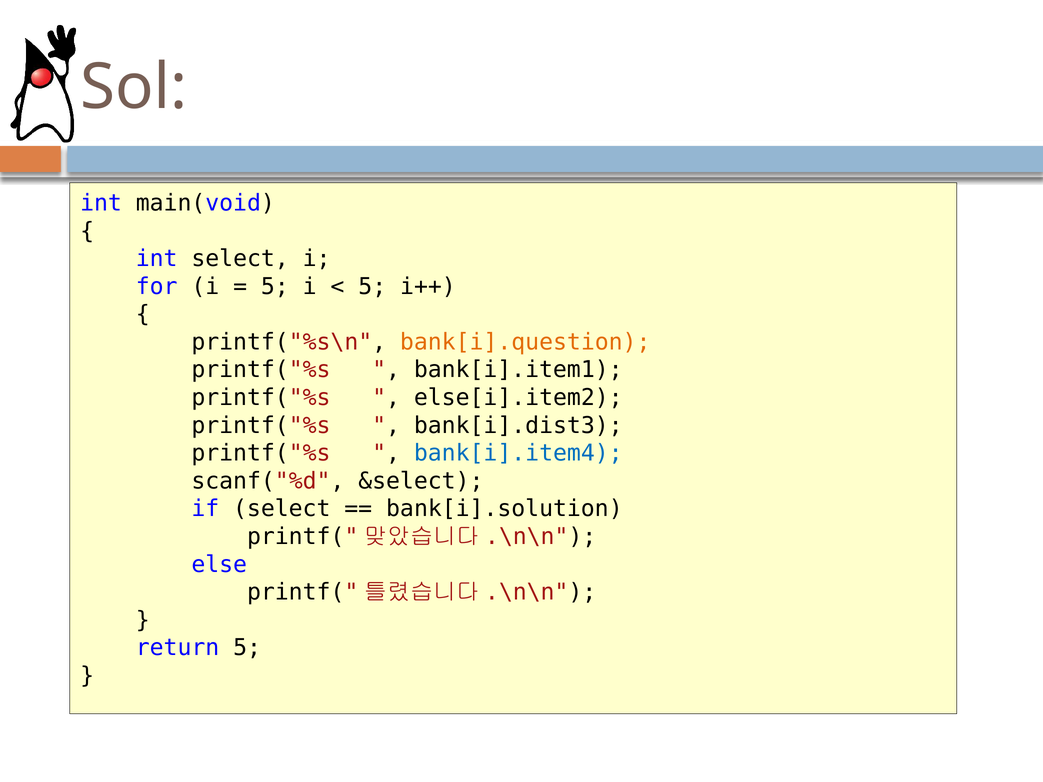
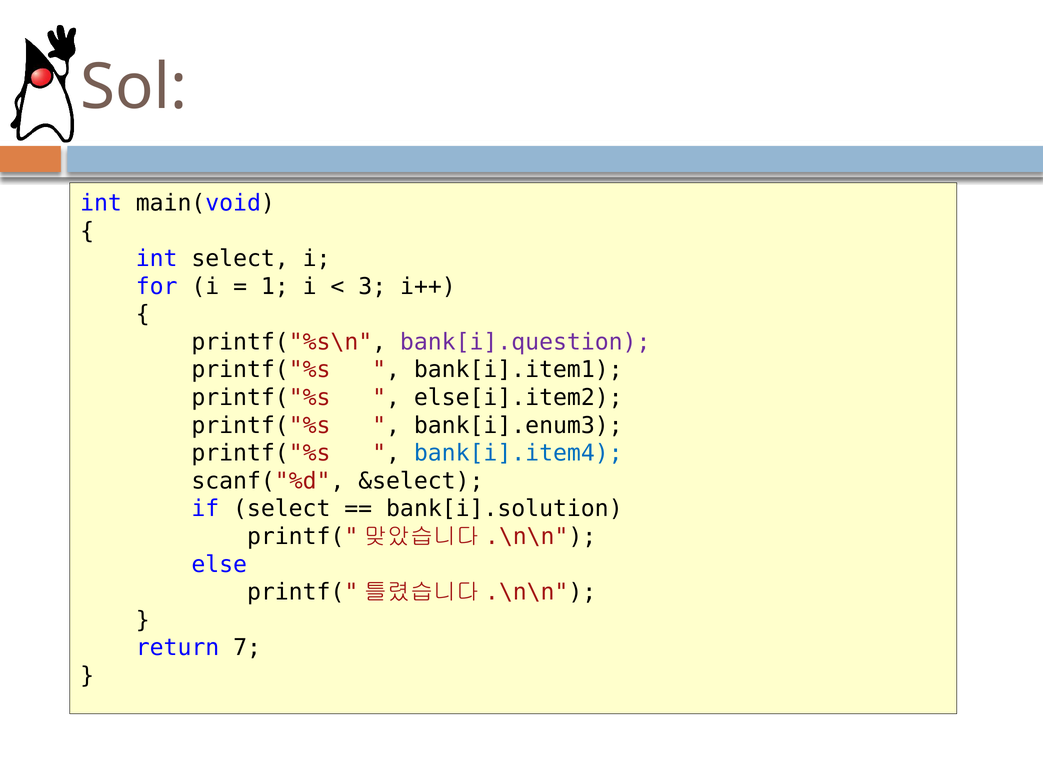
5 at (275, 287): 5 -> 1
5 at (372, 287): 5 -> 3
bank[i].question colour: orange -> purple
bank[i].dist3: bank[i].dist3 -> bank[i].enum3
return 5: 5 -> 7
